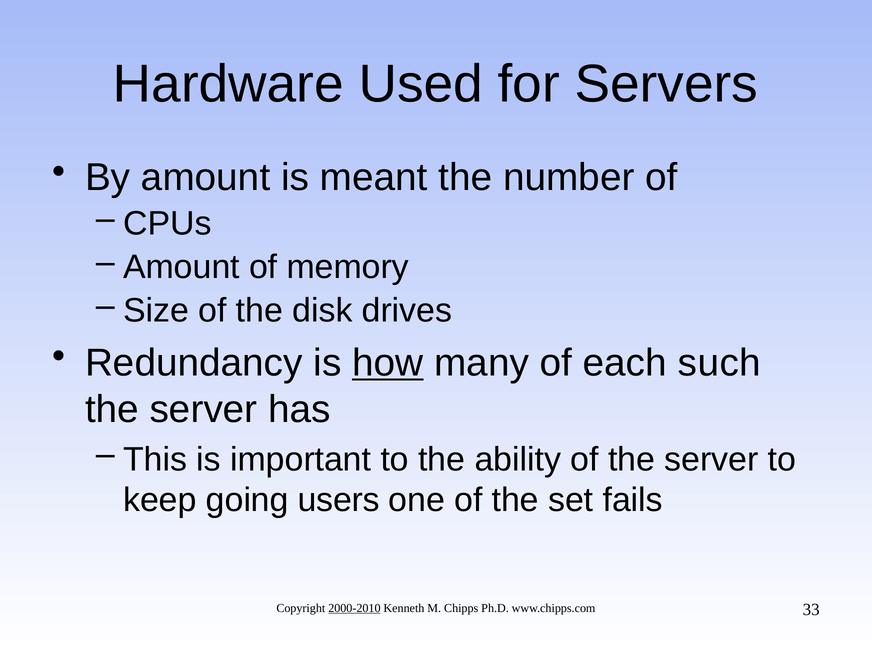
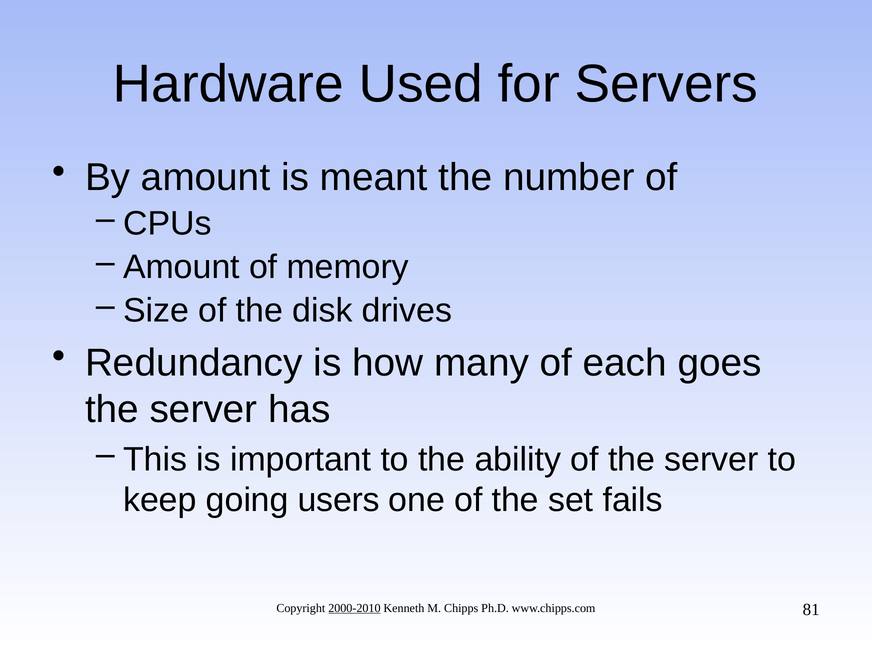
how underline: present -> none
such: such -> goes
33: 33 -> 81
